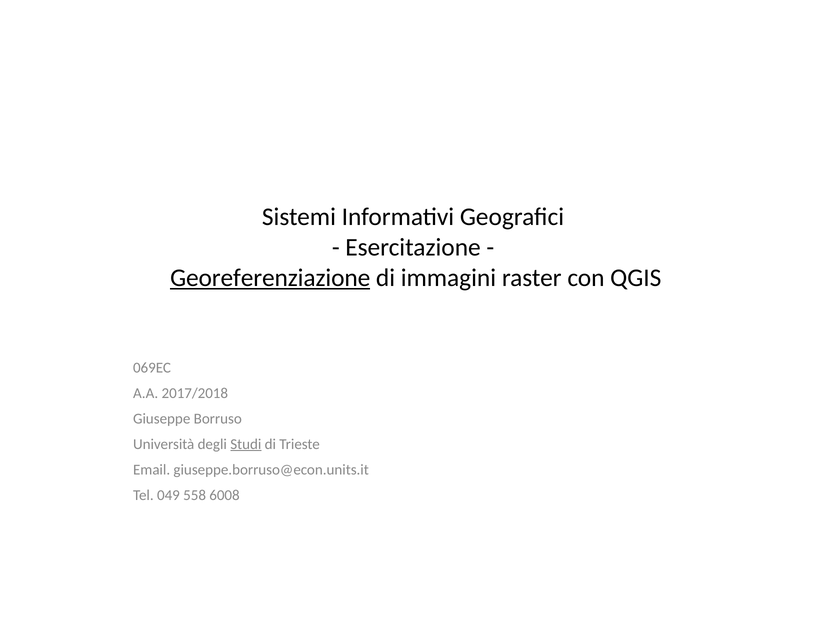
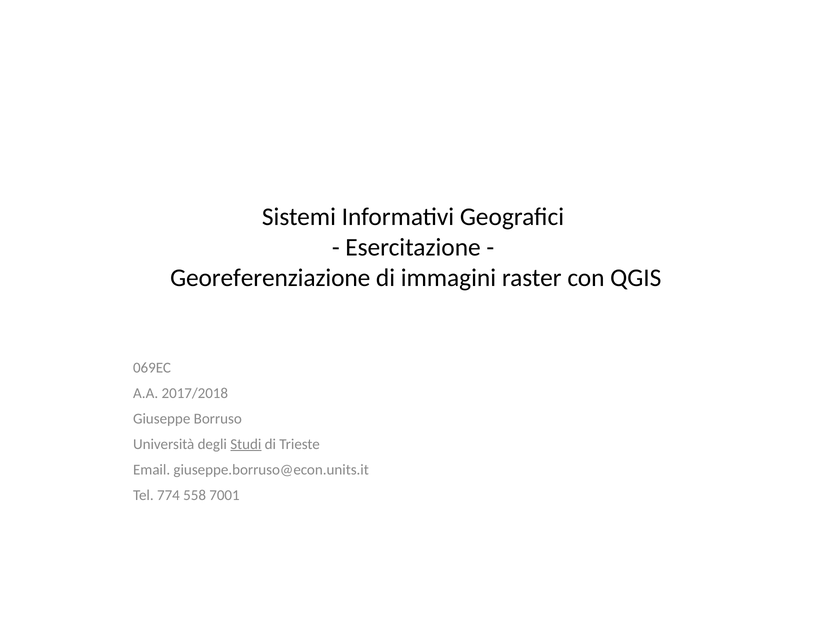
Georeferenziazione underline: present -> none
049: 049 -> 774
6008: 6008 -> 7001
